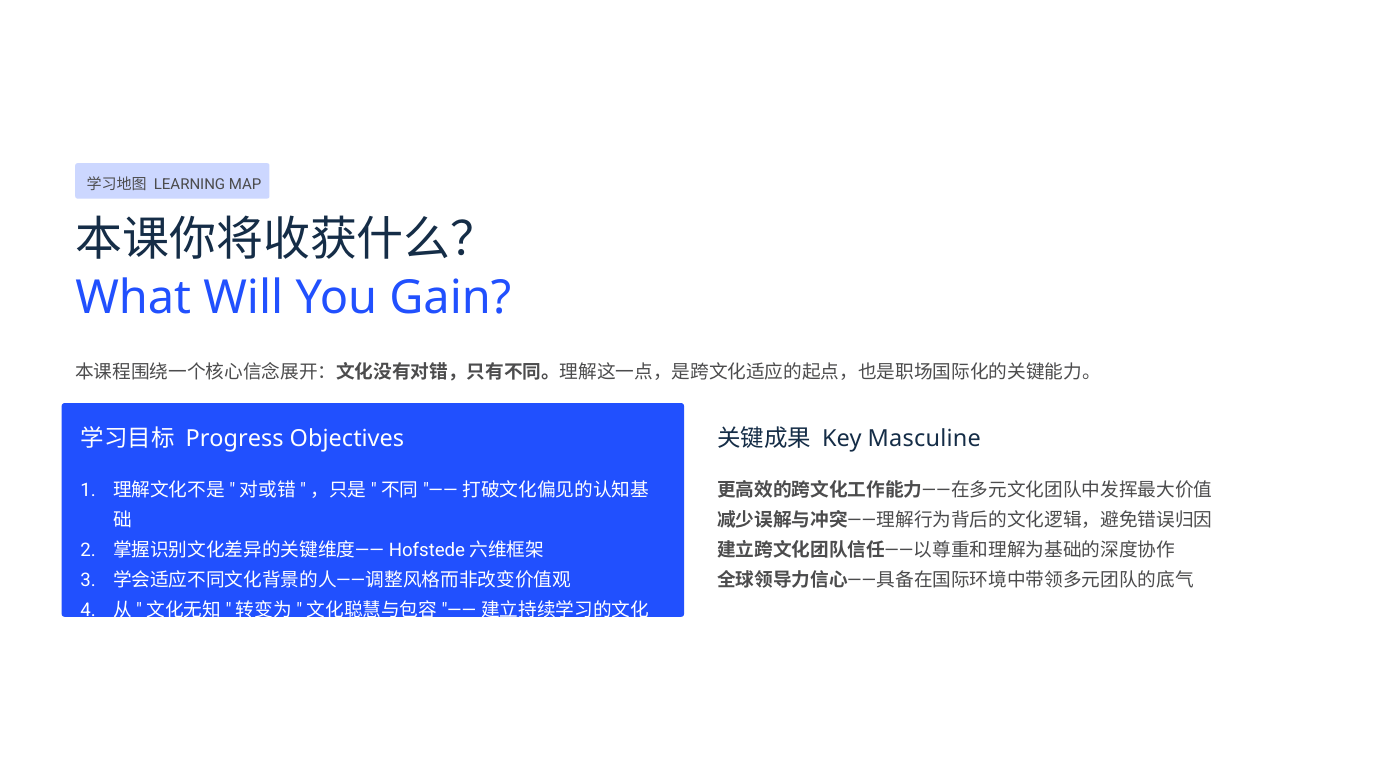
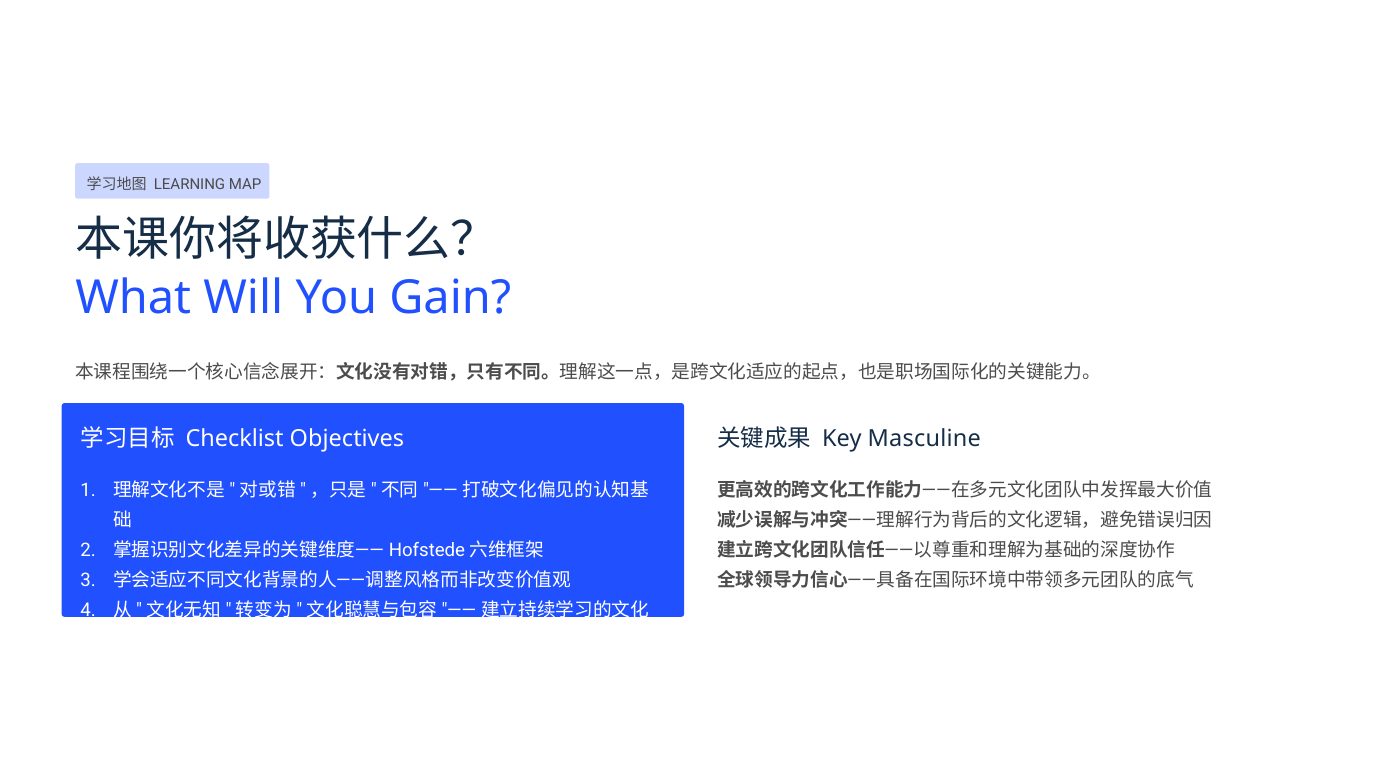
Progress: Progress -> Checklist
